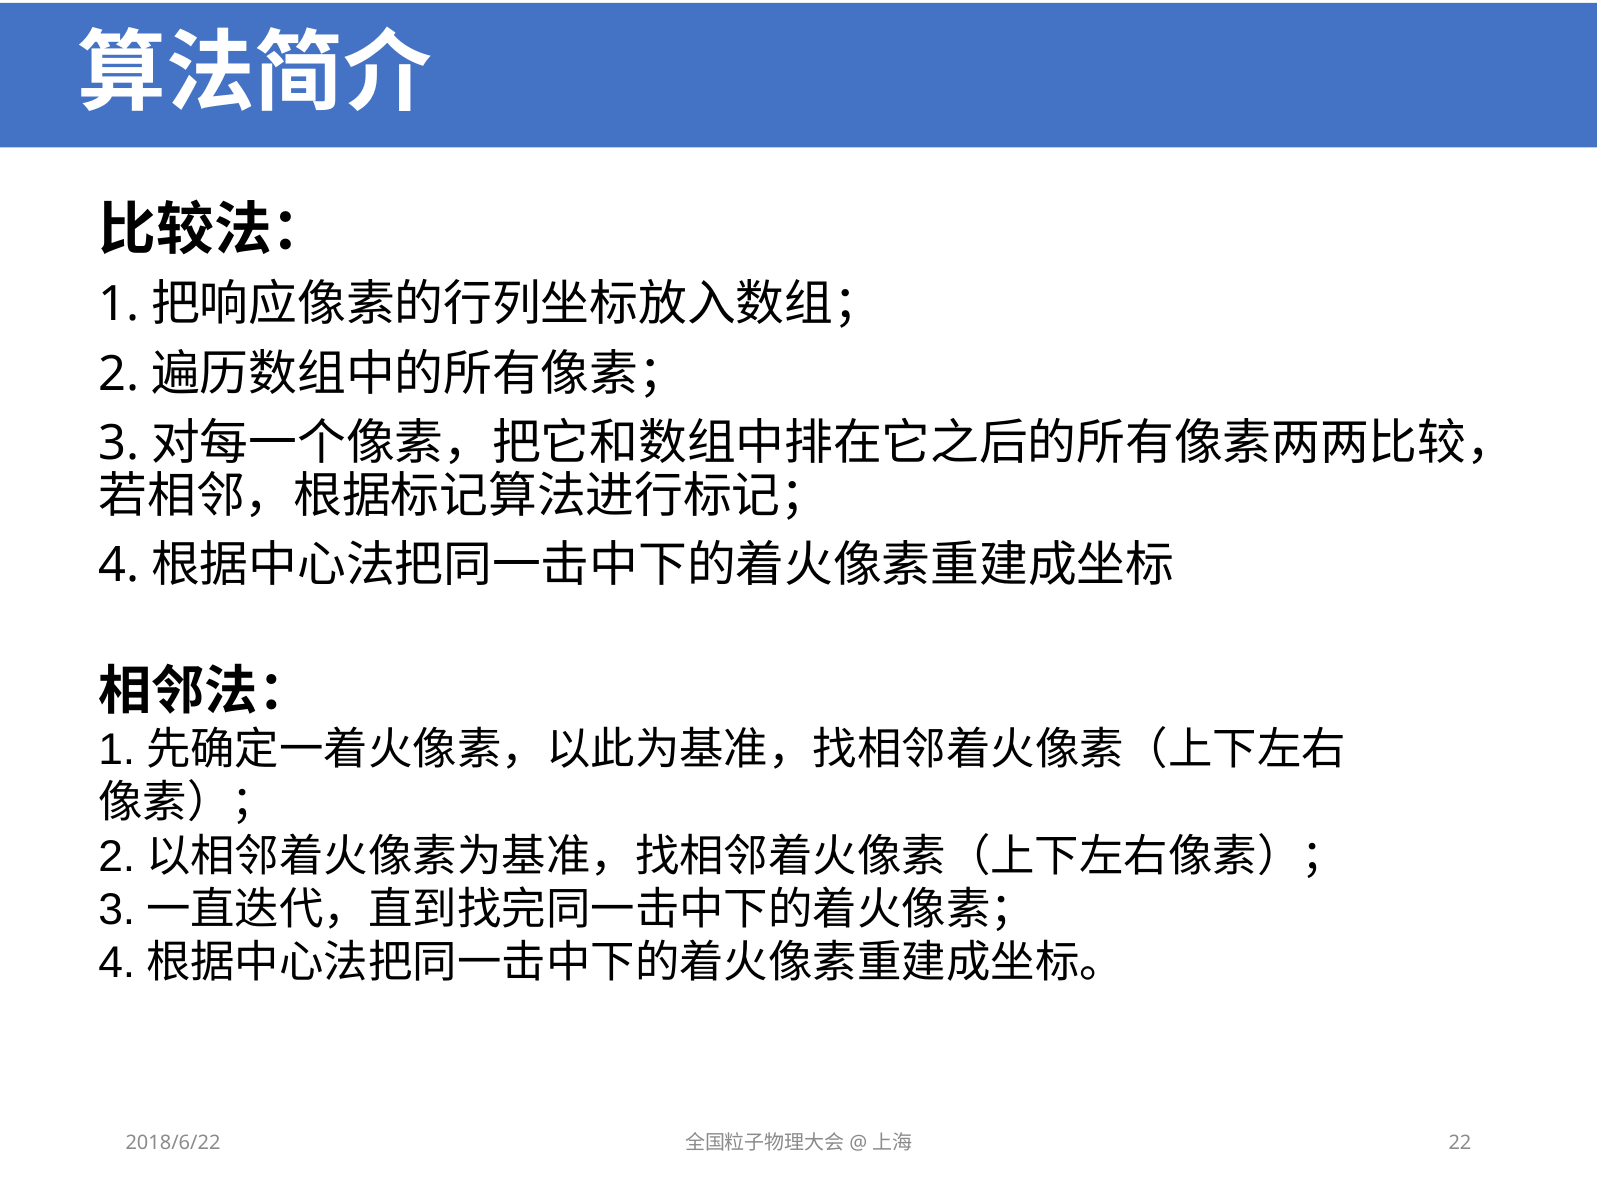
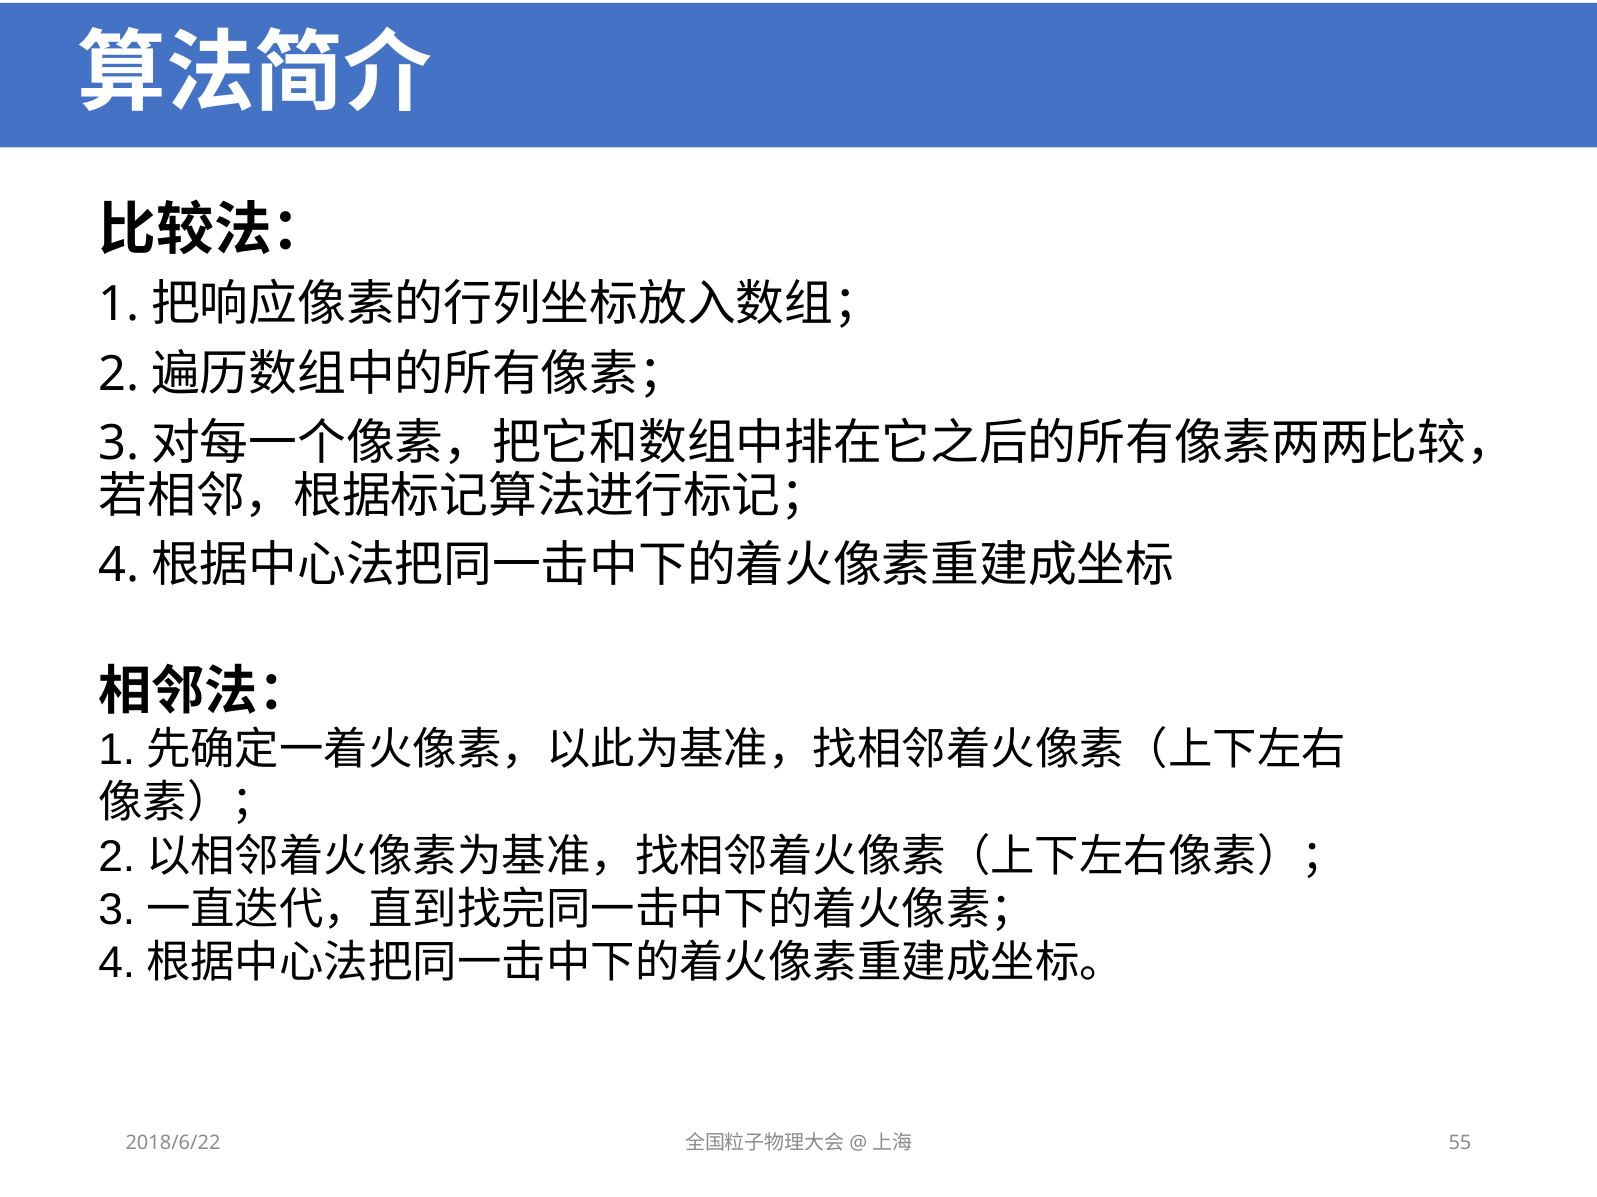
22: 22 -> 55
